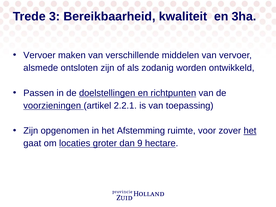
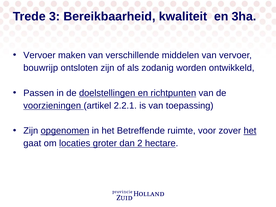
alsmede: alsmede -> bouwrijp
opgenomen underline: none -> present
Afstemming: Afstemming -> Betreffende
9: 9 -> 2
